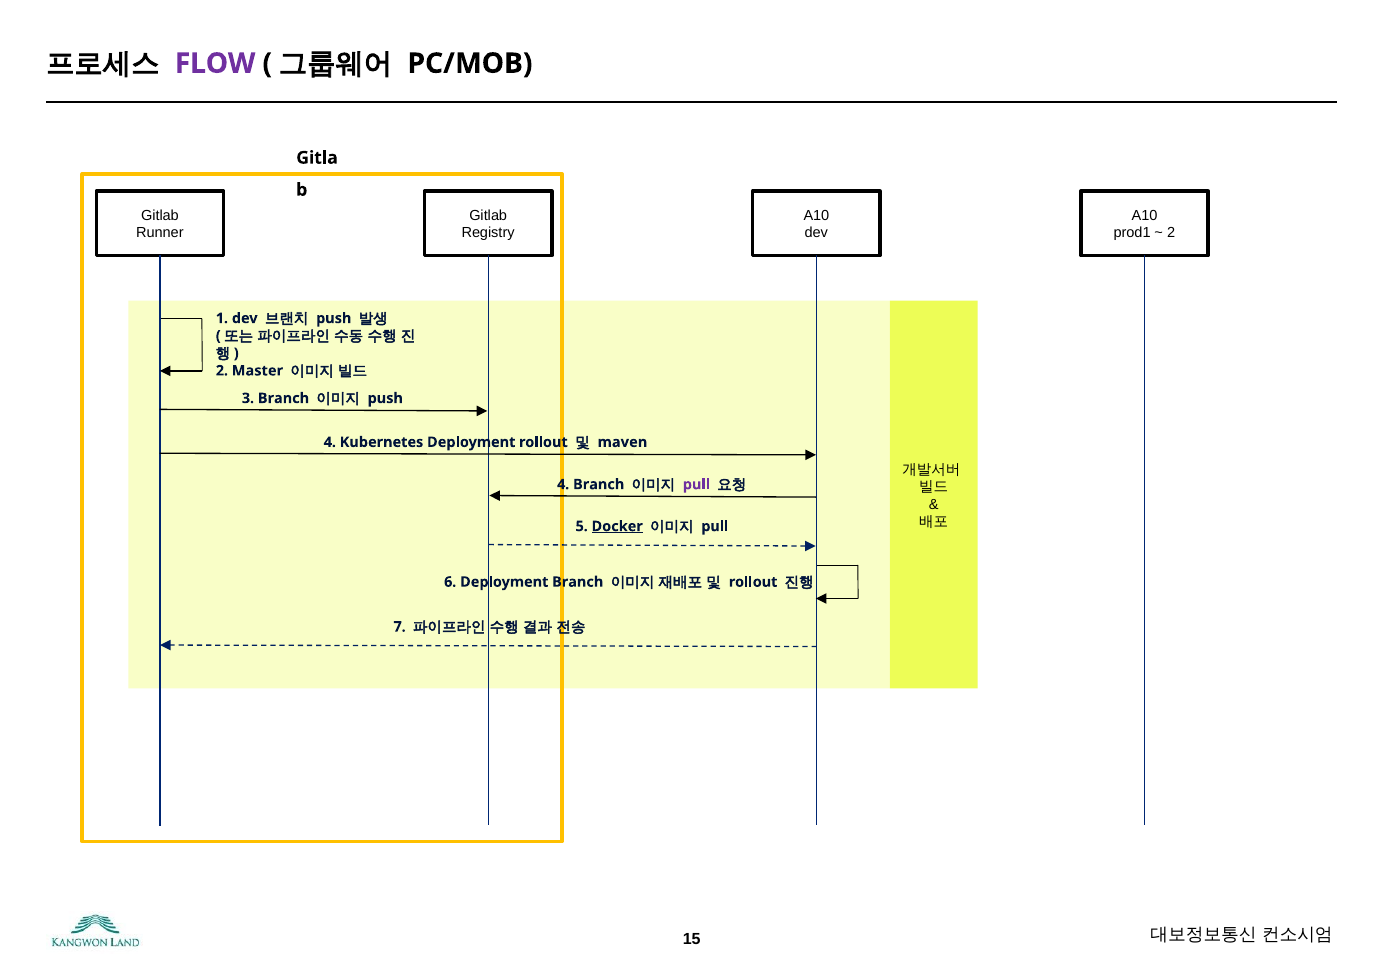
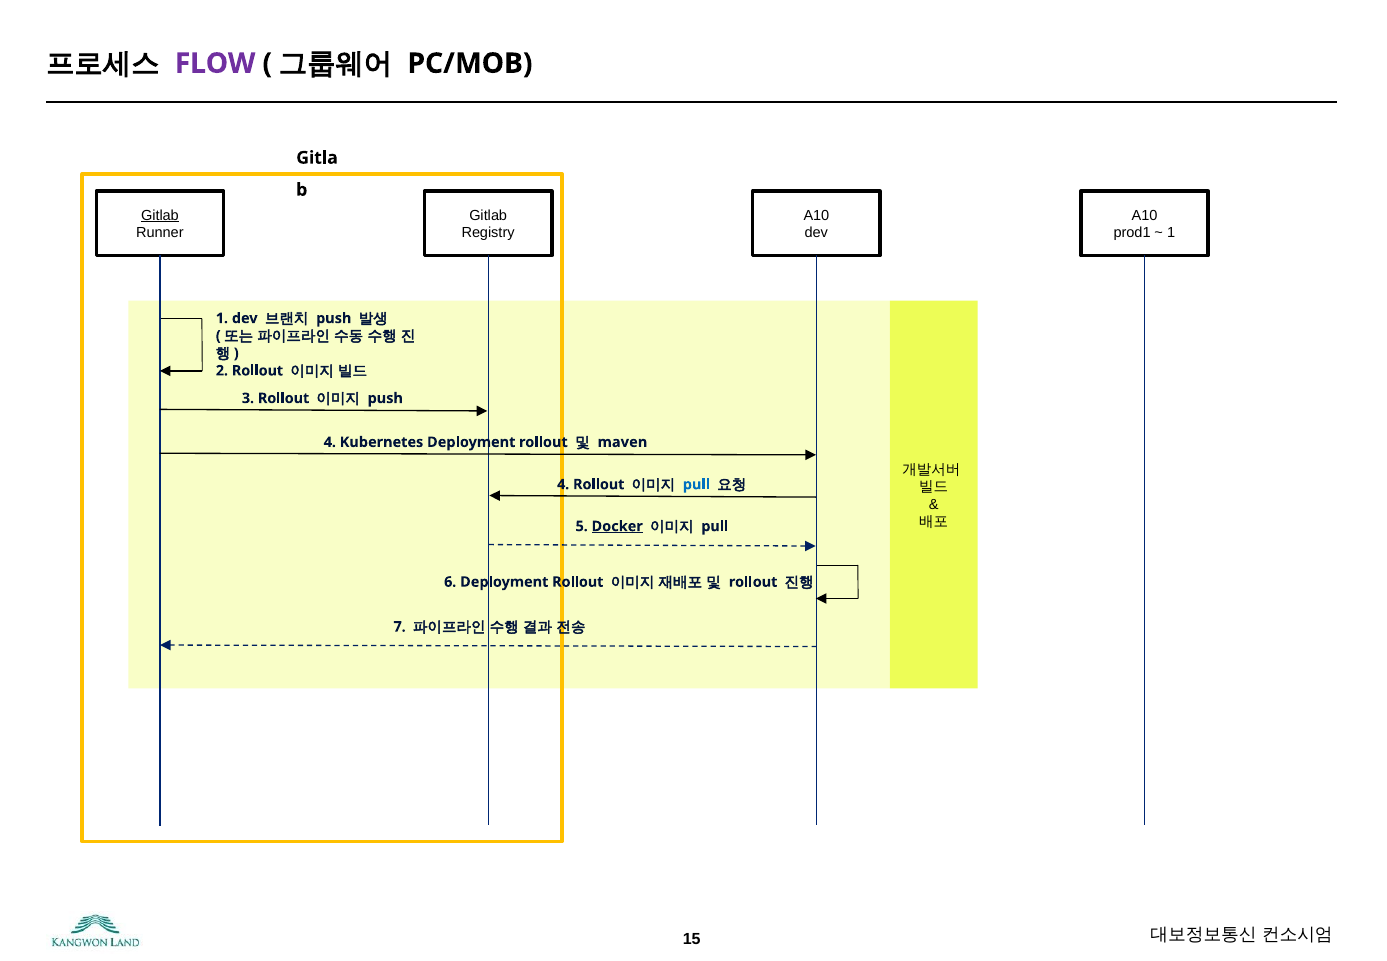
Gitlab at (160, 215) underline: none -> present
2 at (1171, 233): 2 -> 1
2 Master: Master -> Rollout
3 Branch: Branch -> Rollout
4 Branch: Branch -> Rollout
pull at (696, 484) colour: purple -> blue
6 Deployment Branch: Branch -> Rollout
